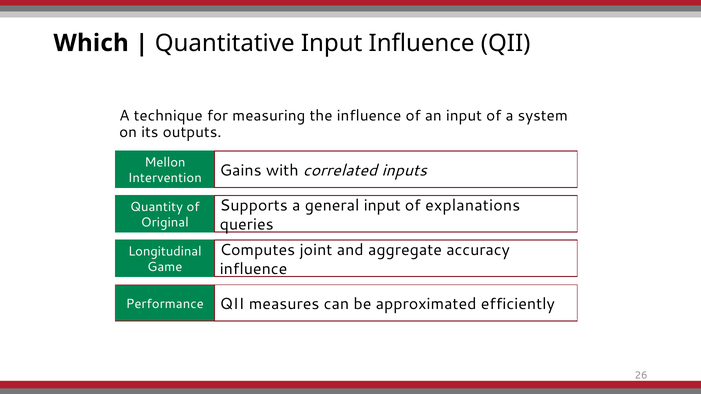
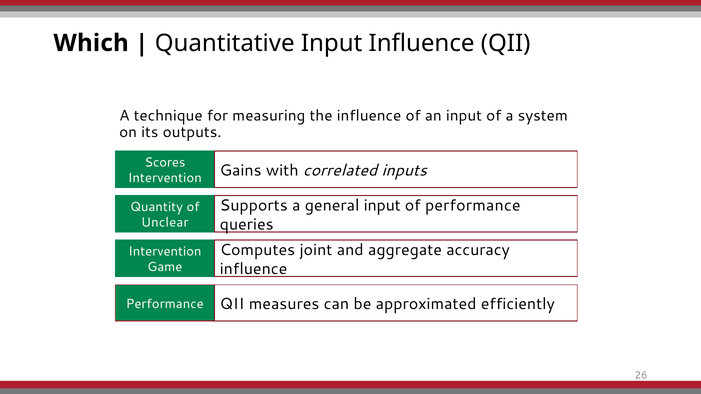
Mellon: Mellon -> Scores
of explanations: explanations -> performance
Original: Original -> Unclear
Longitudinal at (165, 252): Longitudinal -> Intervention
